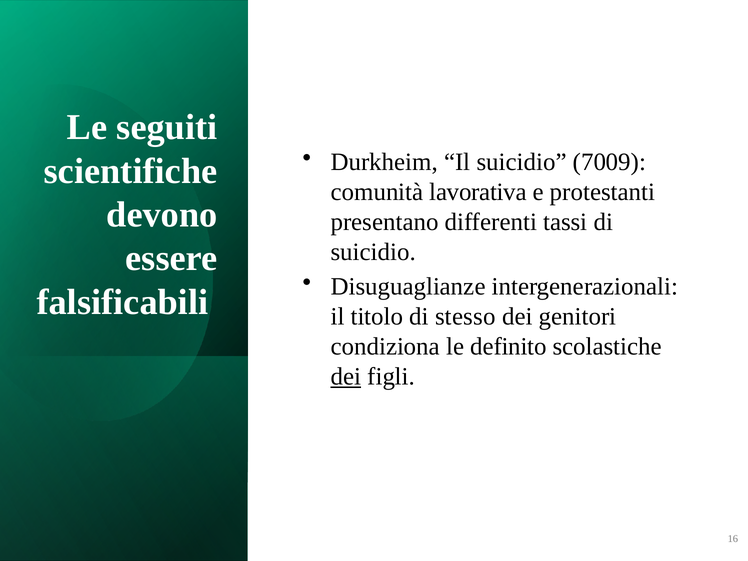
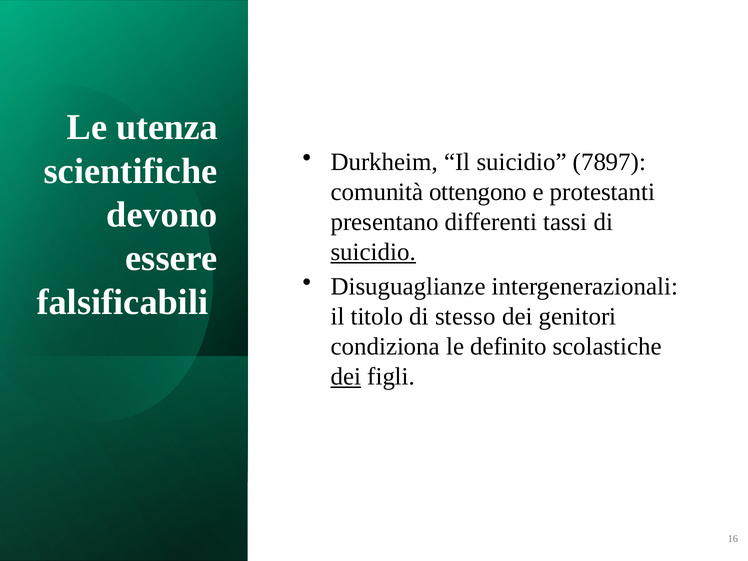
seguiti: seguiti -> utenza
7009: 7009 -> 7897
lavorativa: lavorativa -> ottengono
suicidio at (373, 252) underline: none -> present
